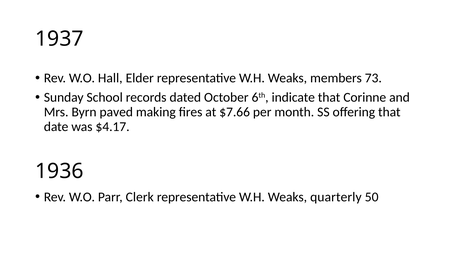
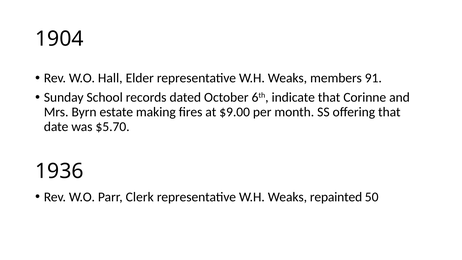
1937: 1937 -> 1904
73: 73 -> 91
paved: paved -> estate
$7.66: $7.66 -> $9.00
$4.17: $4.17 -> $5.70
quarterly: quarterly -> repainted
